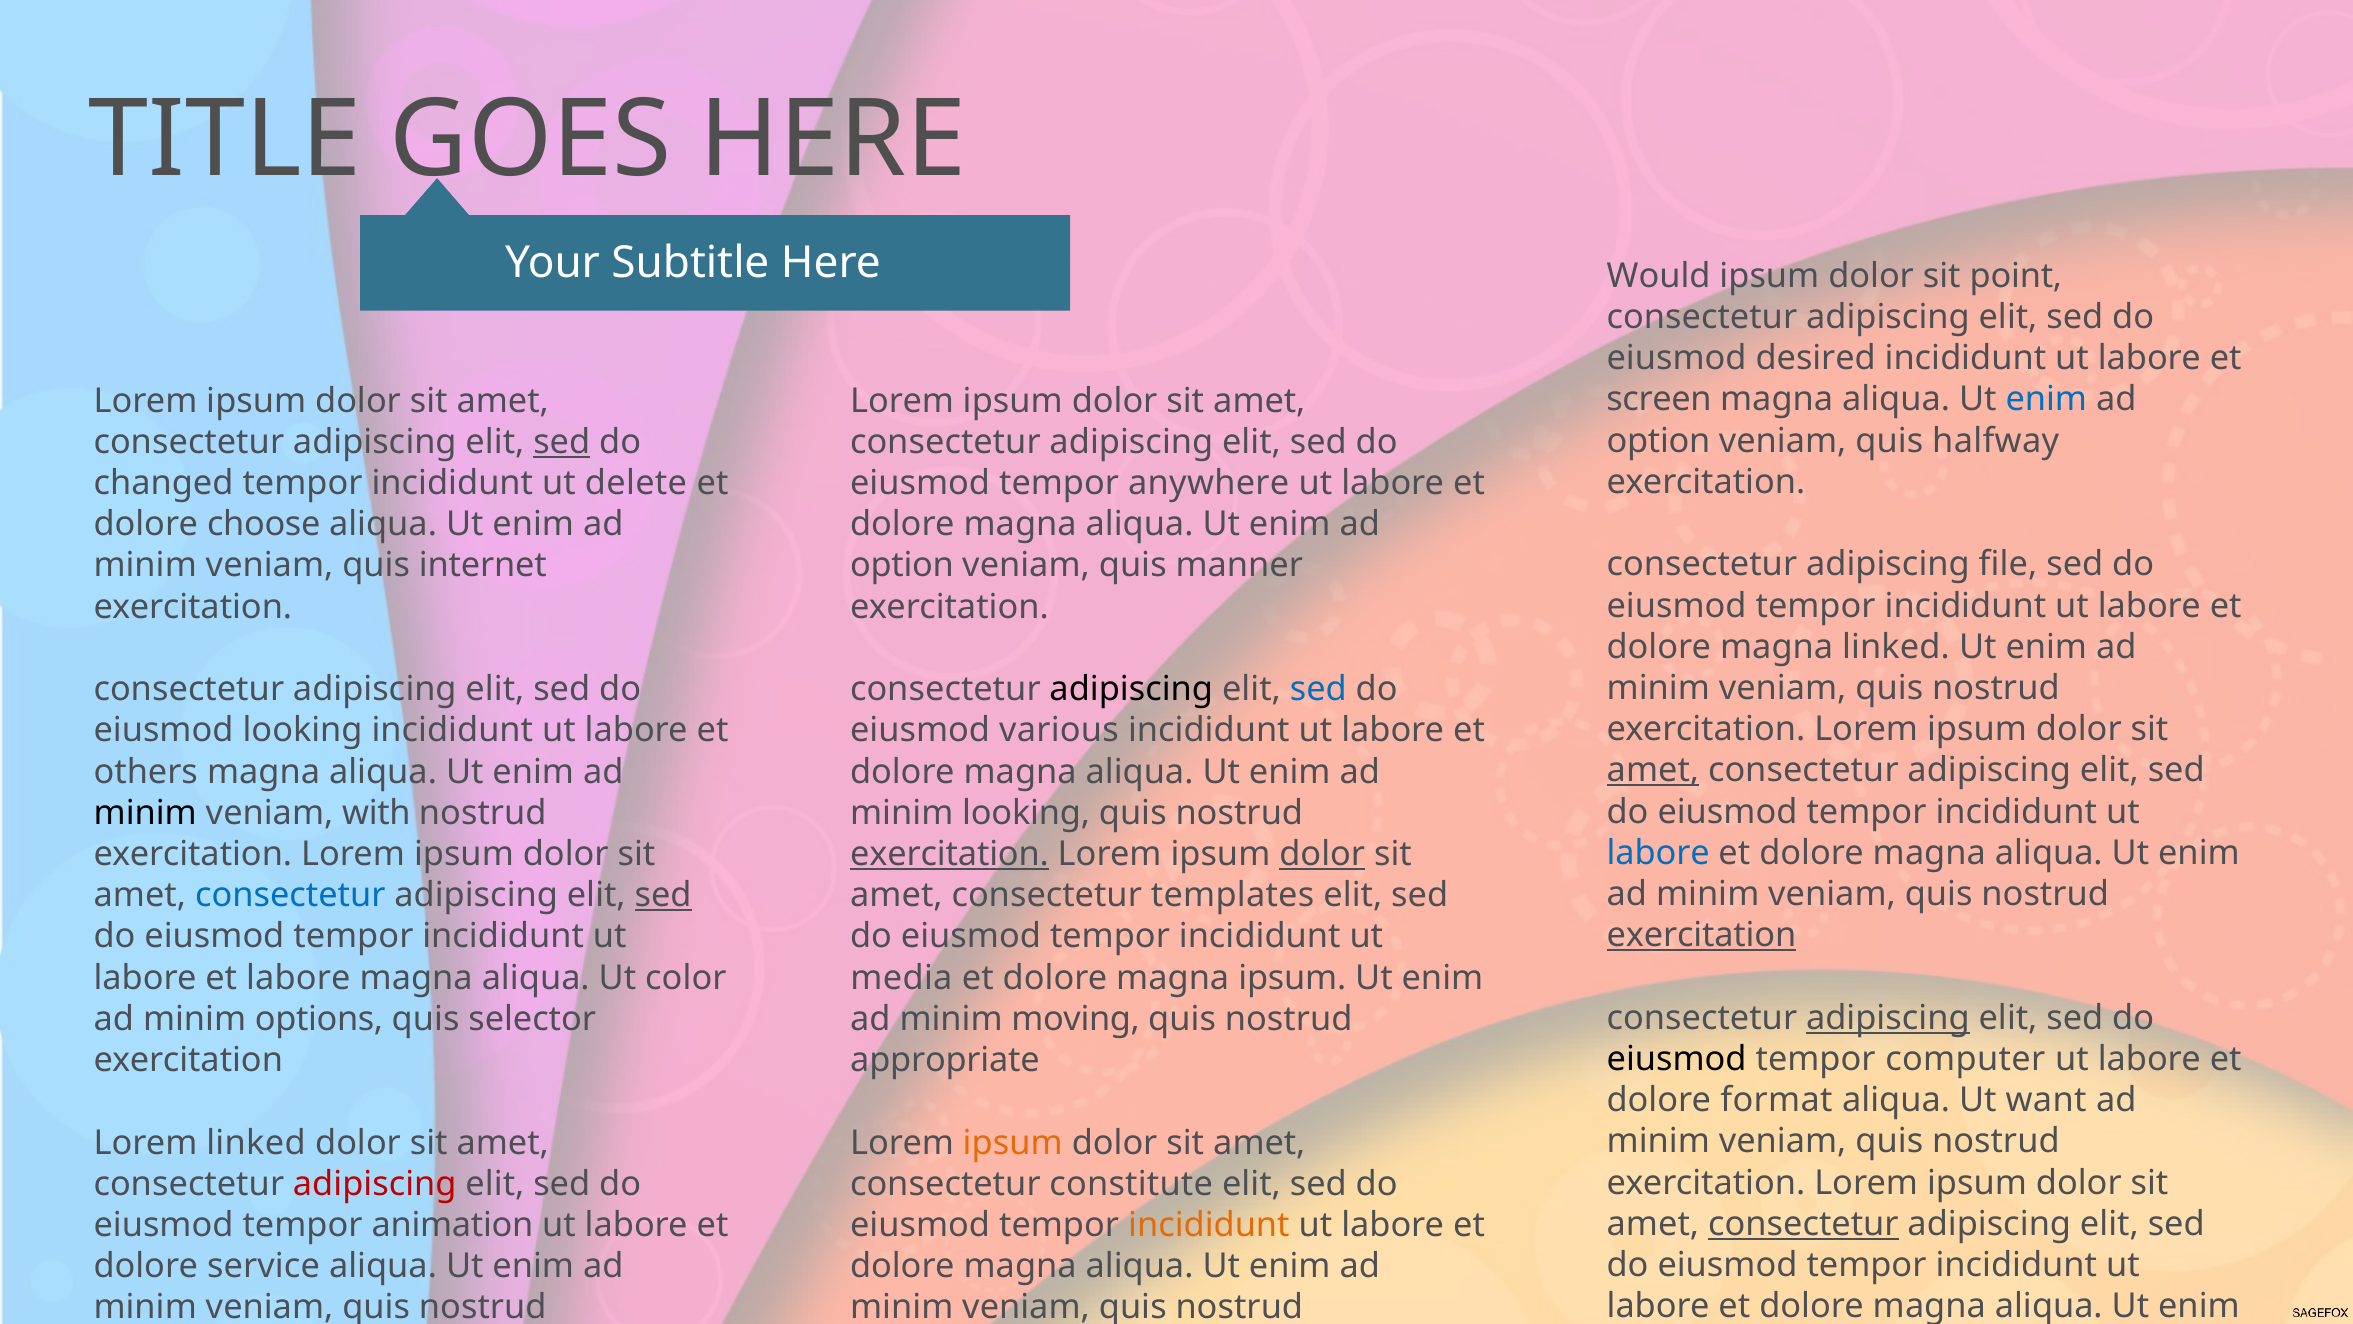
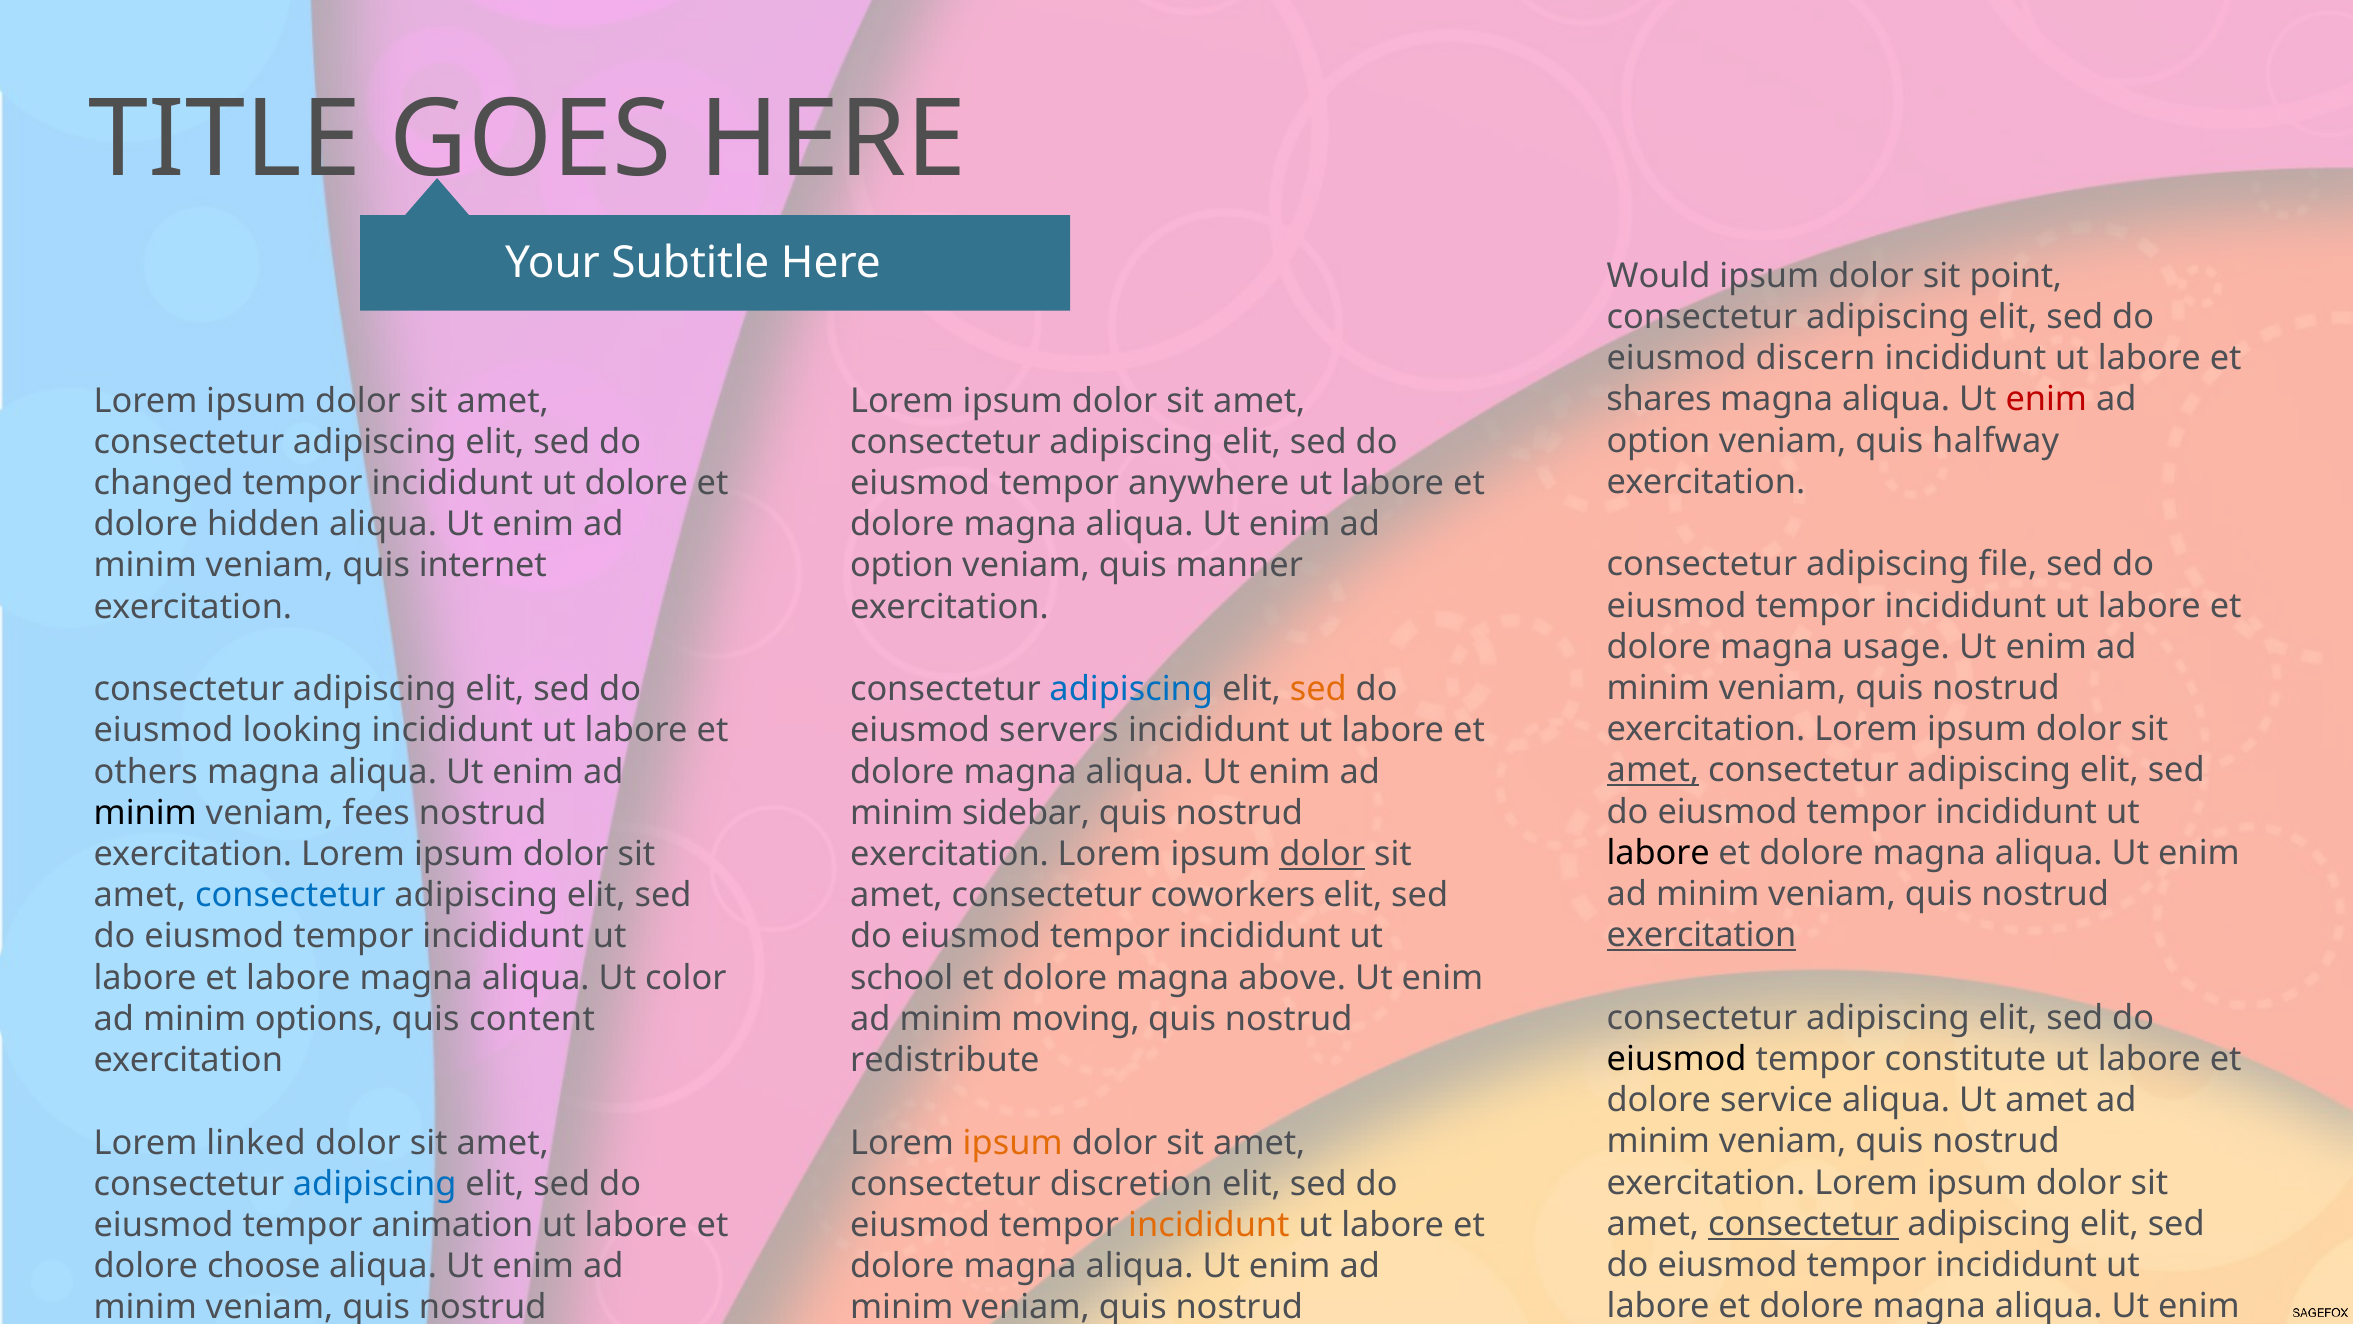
desired: desired -> discern
screen: screen -> shares
enim at (2046, 399) colour: blue -> red
sed at (562, 442) underline: present -> none
ut delete: delete -> dolore
choose: choose -> hidden
magna linked: linked -> usage
adipiscing at (1131, 689) colour: black -> blue
sed at (1318, 689) colour: blue -> orange
various: various -> servers
with: with -> fees
minim looking: looking -> sidebar
labore at (1658, 853) colour: blue -> black
exercitation at (950, 854) underline: present -> none
sed at (663, 895) underline: present -> none
templates: templates -> coworkers
media: media -> school
magna ipsum: ipsum -> above
adipiscing at (1888, 1017) underline: present -> none
selector: selector -> content
computer: computer -> constitute
appropriate: appropriate -> redistribute
format: format -> service
Ut want: want -> amet
adipiscing at (375, 1183) colour: red -> blue
constitute: constitute -> discretion
service: service -> choose
